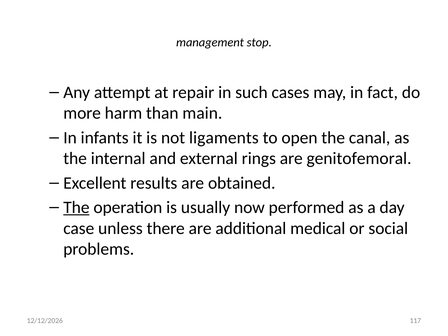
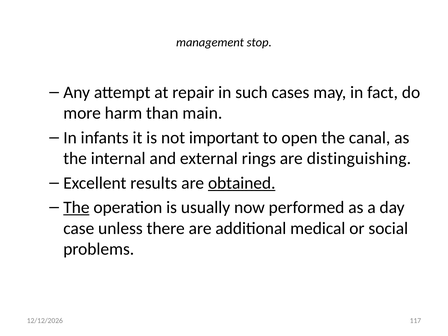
ligaments: ligaments -> important
genitofemoral: genitofemoral -> distinguishing
obtained underline: none -> present
